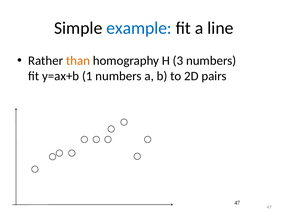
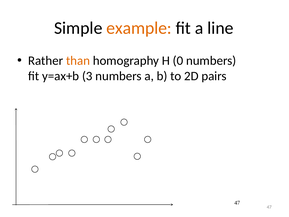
example colour: blue -> orange
3: 3 -> 0
1: 1 -> 3
